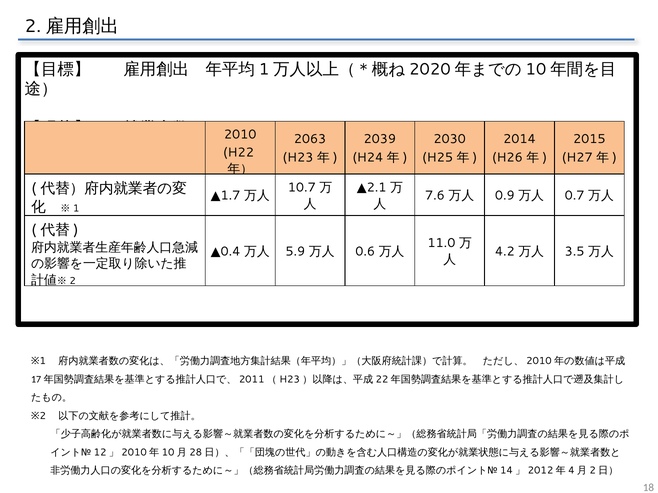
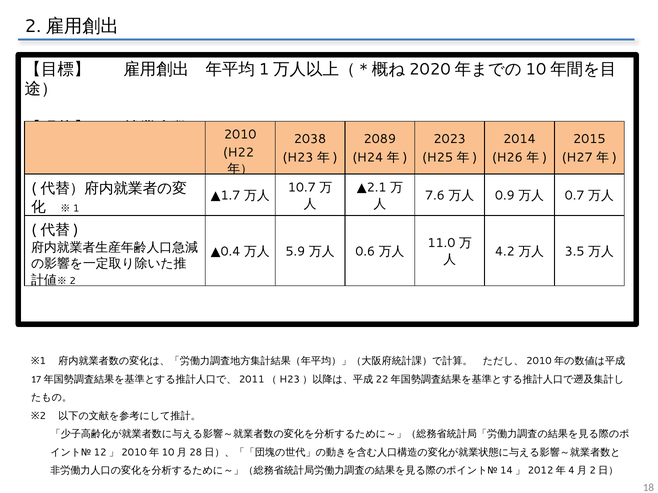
2063: 2063 -> 2038
2039: 2039 -> 2089
2030: 2030 -> 2023
